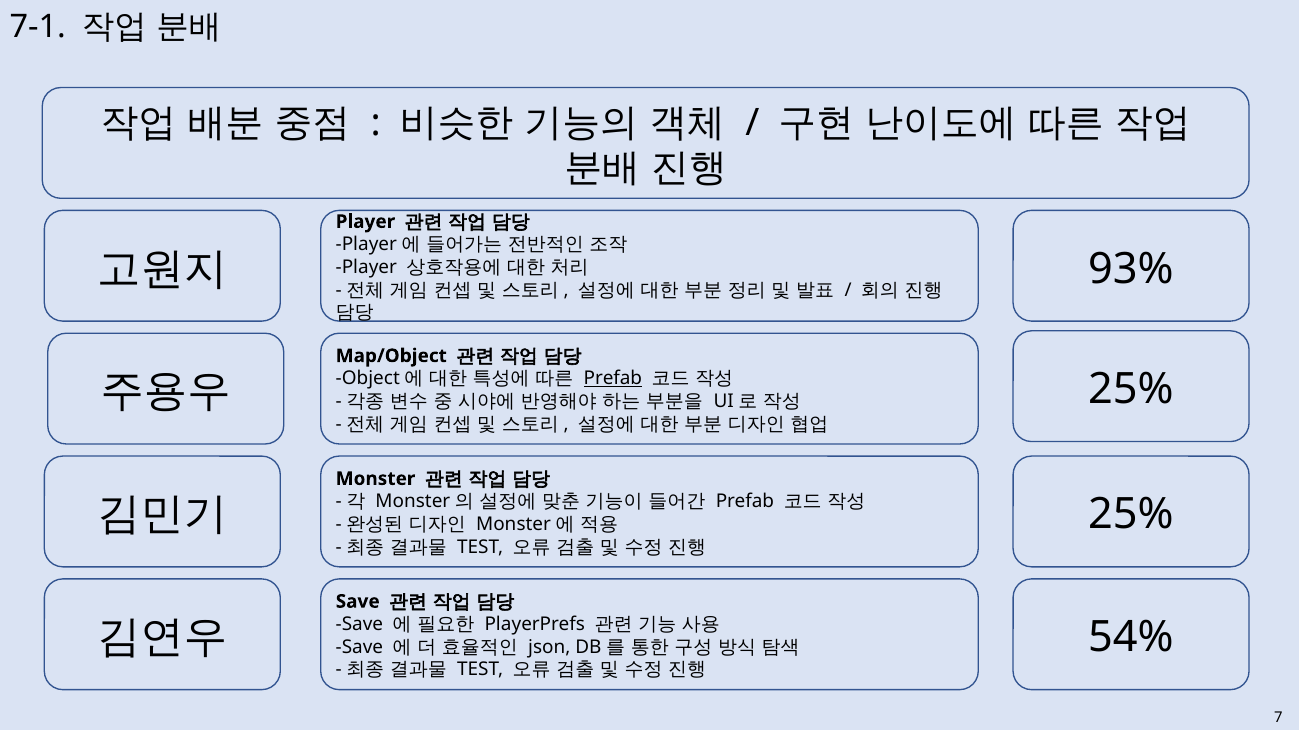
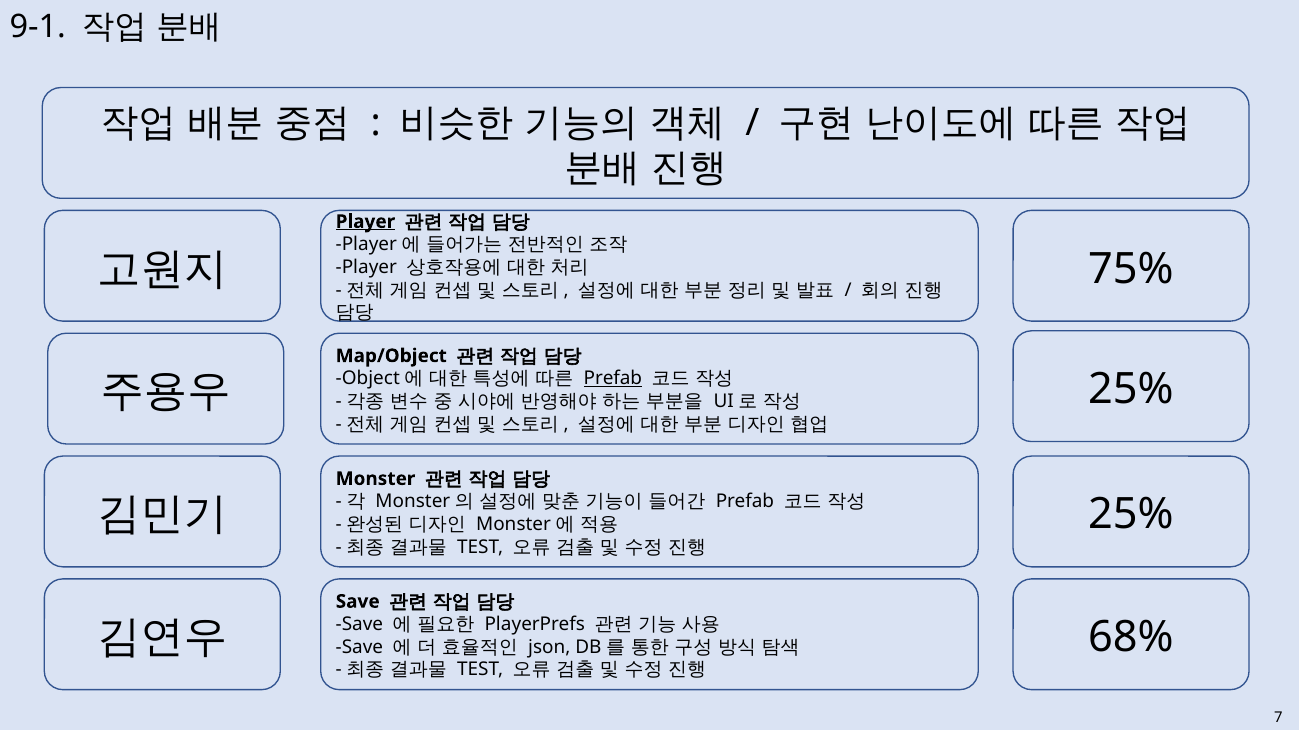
7-1: 7-1 -> 9-1
Player at (365, 222) underline: none -> present
93%: 93% -> 75%
54%: 54% -> 68%
